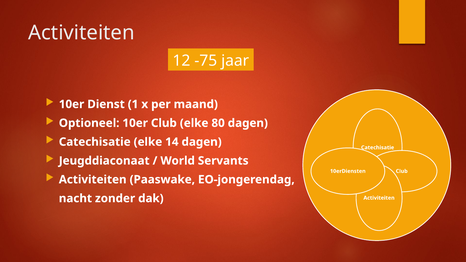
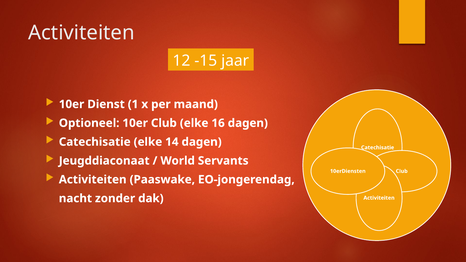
-75: -75 -> -15
80: 80 -> 16
